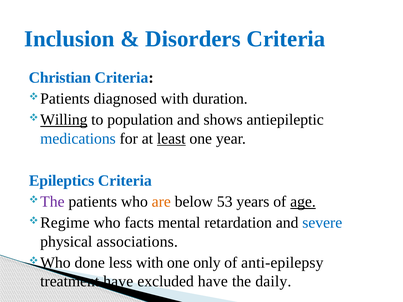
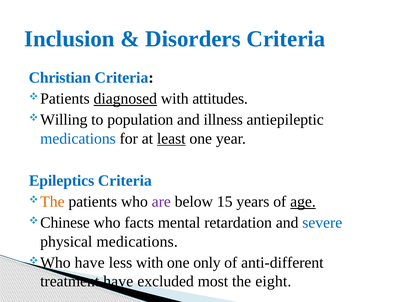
diagnosed underline: none -> present
duration: duration -> attitudes
Willing underline: present -> none
shows: shows -> illness
The at (52, 202) colour: purple -> orange
are colour: orange -> purple
53: 53 -> 15
Regime: Regime -> Chinese
physical associations: associations -> medications
Who done: done -> have
anti-epilepsy: anti-epilepsy -> anti-different
excluded have: have -> most
daily: daily -> eight
